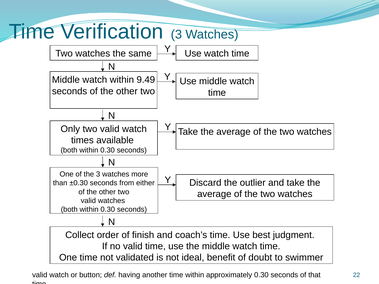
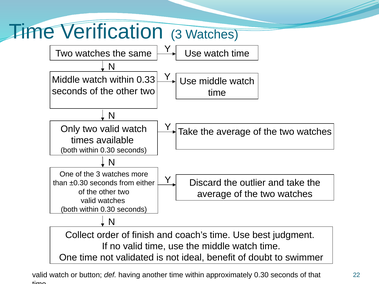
9.49: 9.49 -> 0.33
